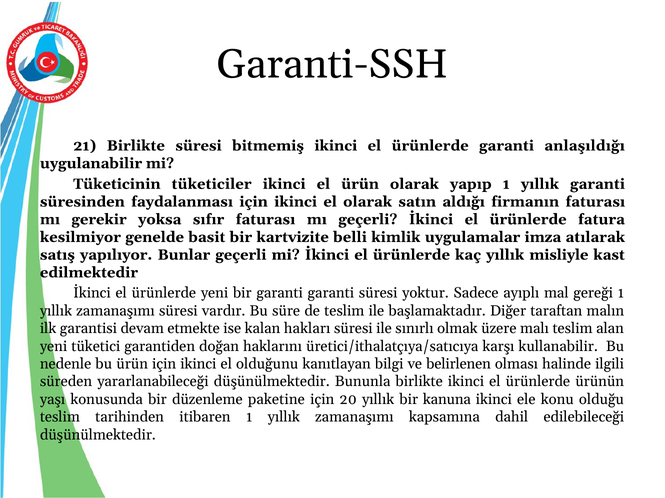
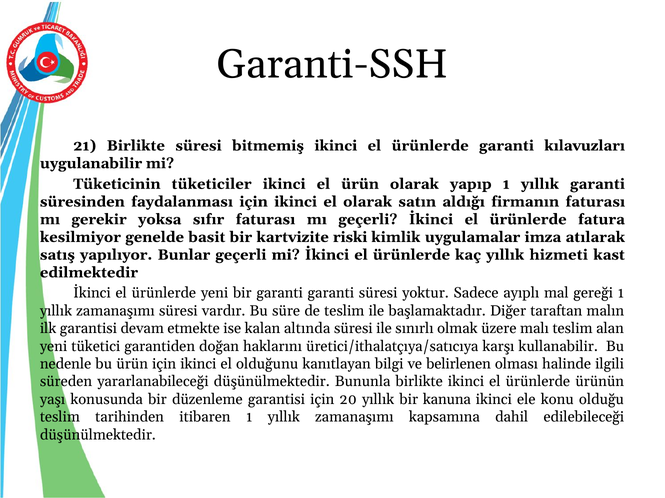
anlaşıldığı: anlaşıldığı -> kılavuzları
belli: belli -> riski
misliyle: misliyle -> hizmeti
hakları: hakları -> altında
düzenleme paketine: paketine -> garantisi
